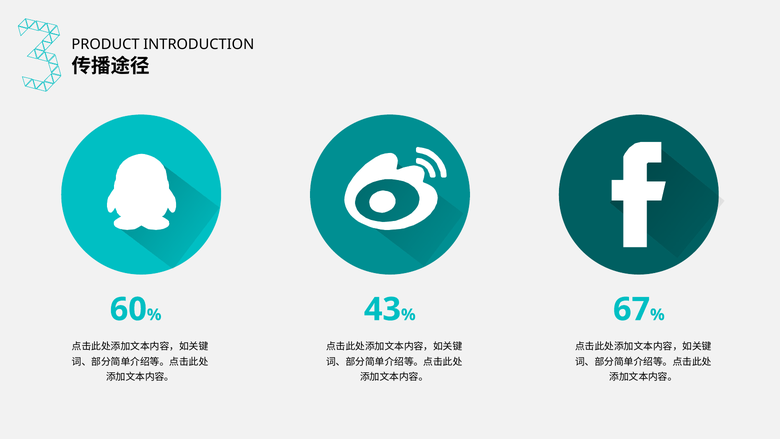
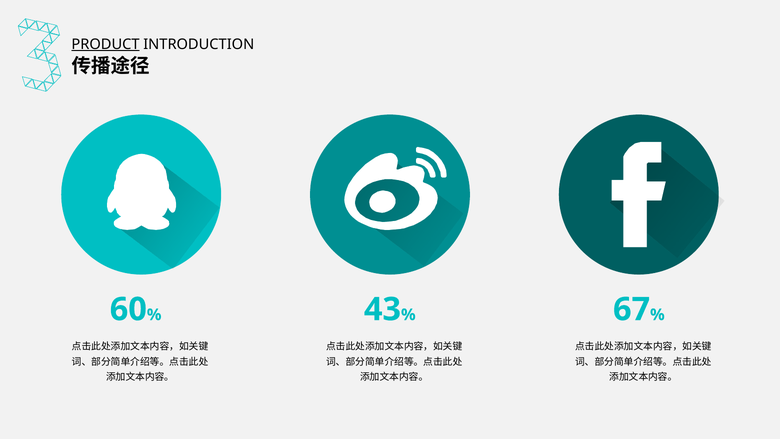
PRODUCT underline: none -> present
